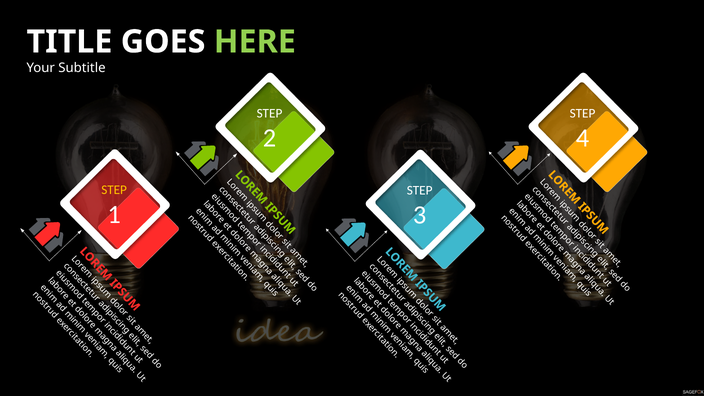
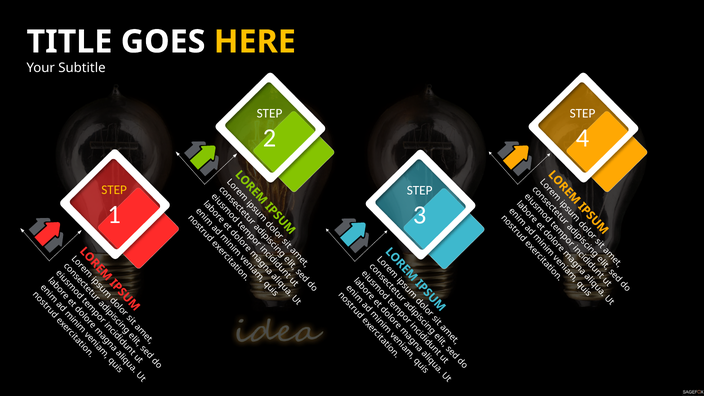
HERE colour: light green -> yellow
